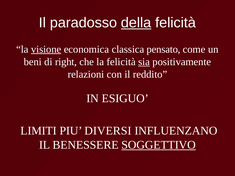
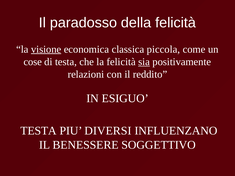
della underline: present -> none
pensato: pensato -> piccola
beni: beni -> cose
di right: right -> testa
LIMITI at (39, 131): LIMITI -> TESTA
SOGGETTIVO underline: present -> none
